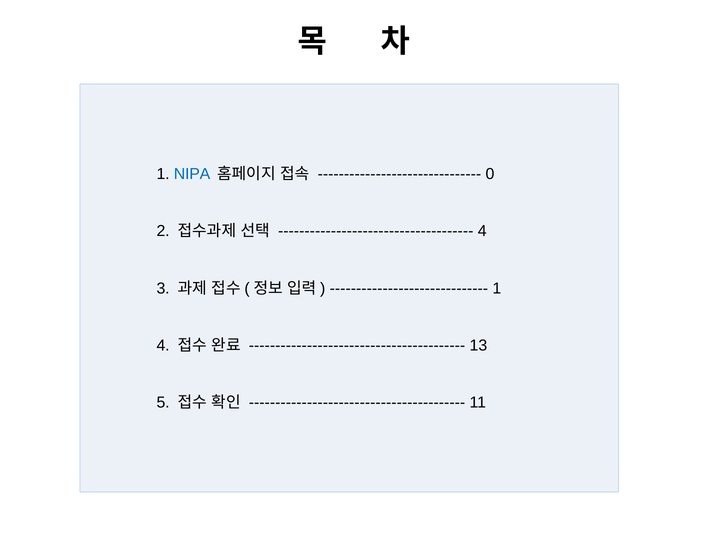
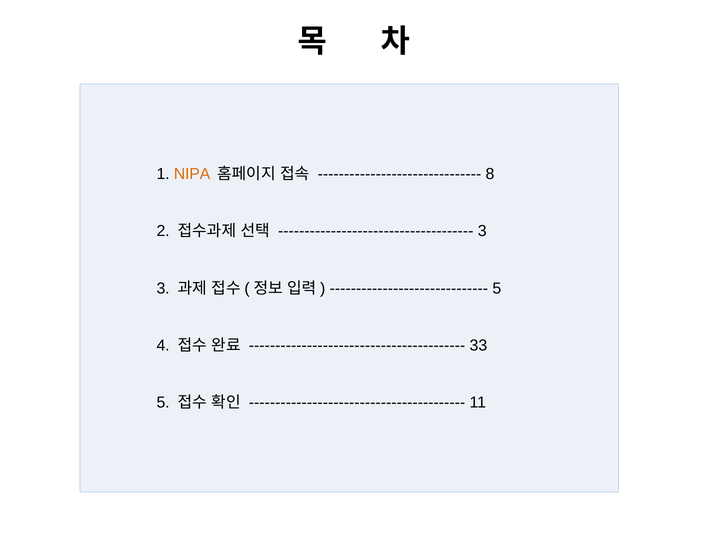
NIPA colour: blue -> orange
0: 0 -> 8
4 at (482, 231): 4 -> 3
1 at (497, 288): 1 -> 5
13: 13 -> 33
